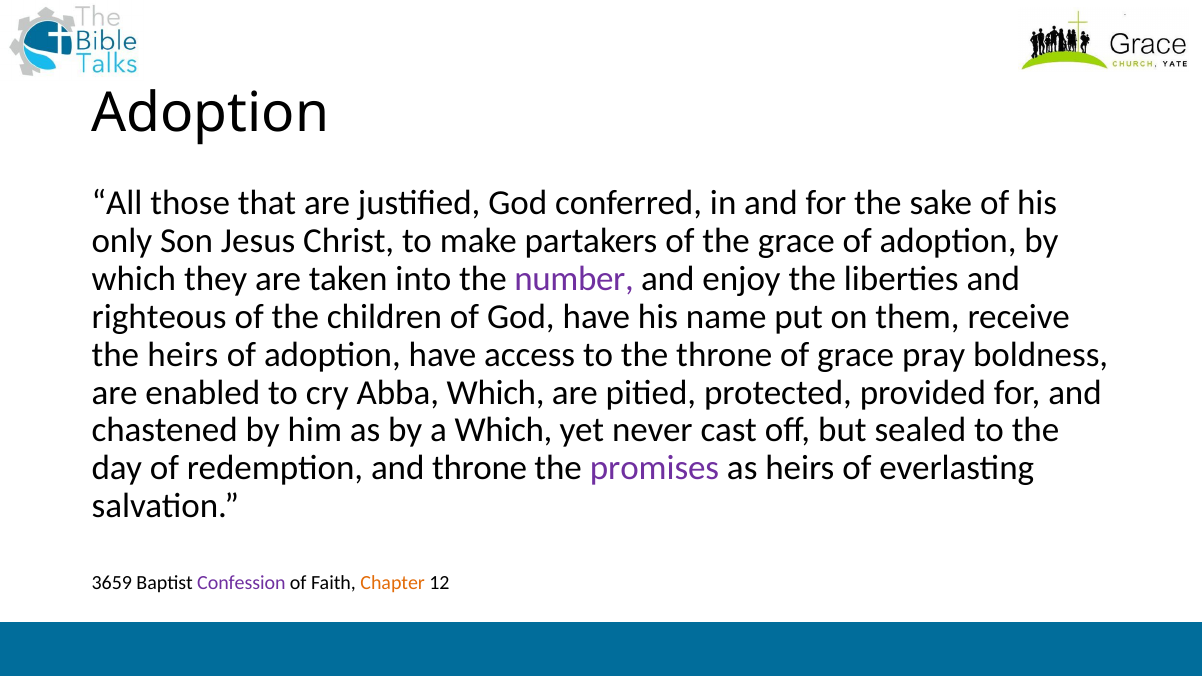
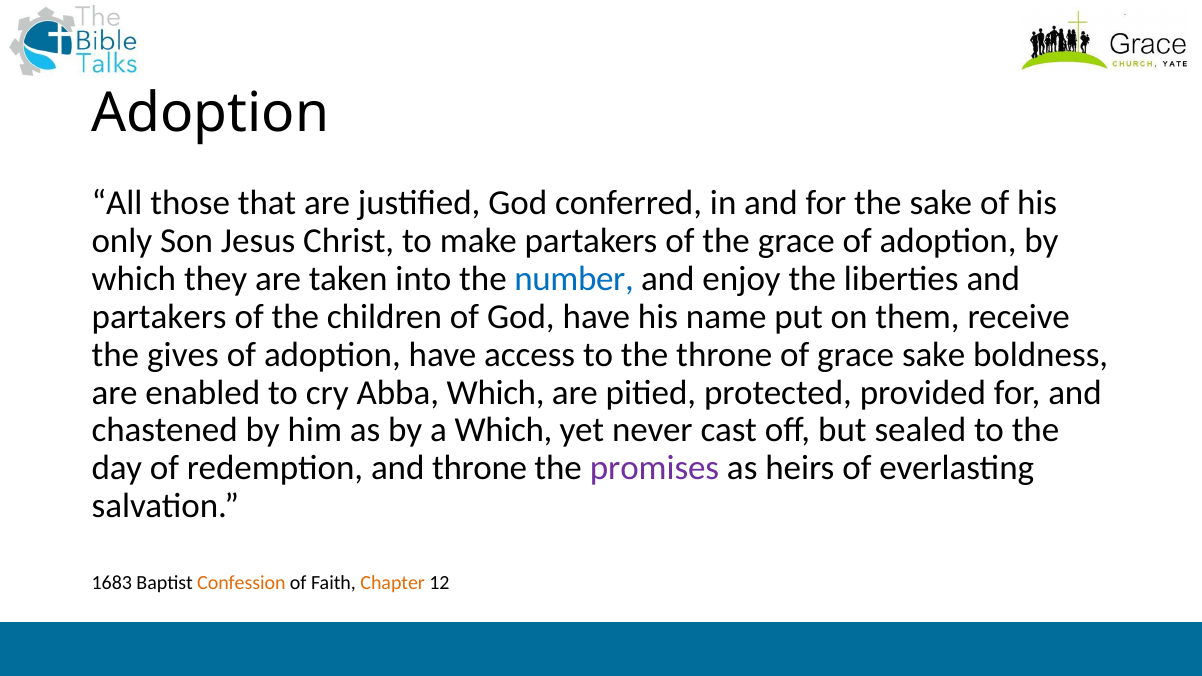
number colour: purple -> blue
righteous at (159, 317): righteous -> partakers
the heirs: heirs -> gives
grace pray: pray -> sake
3659: 3659 -> 1683
Confession colour: purple -> orange
